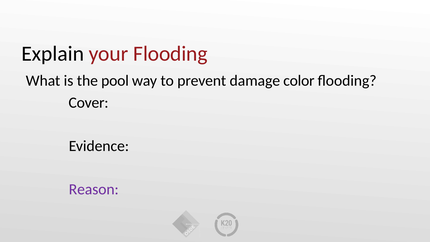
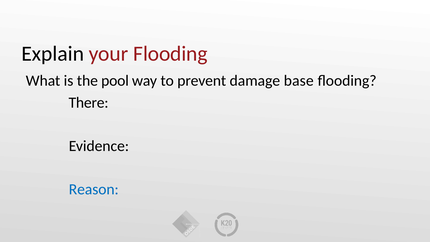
color: color -> base
Cover: Cover -> There
Reason colour: purple -> blue
